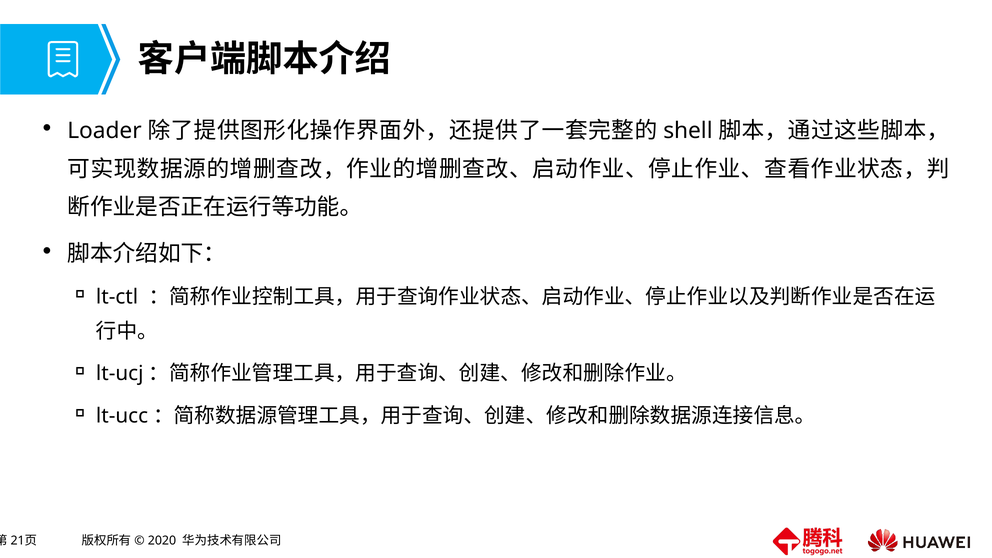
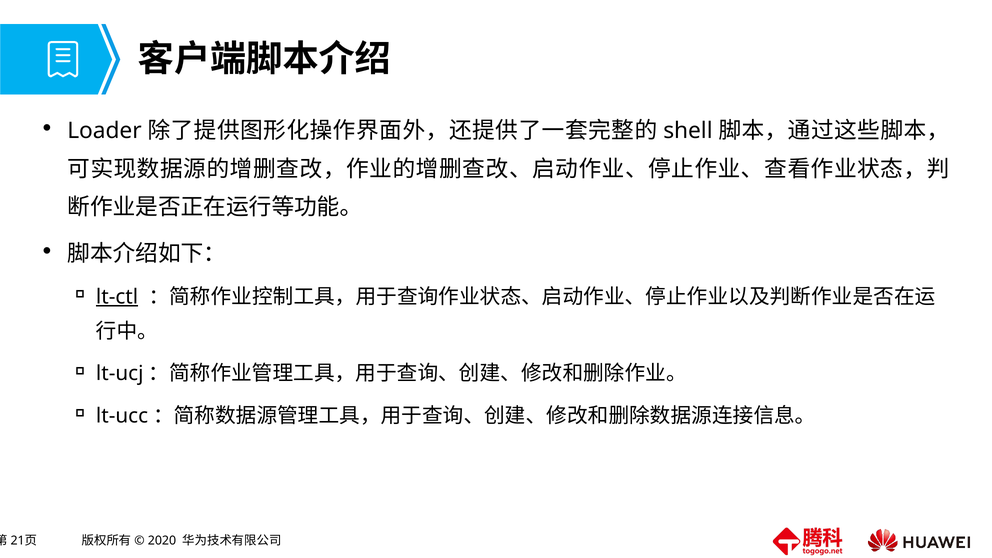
lt-ctl underline: none -> present
